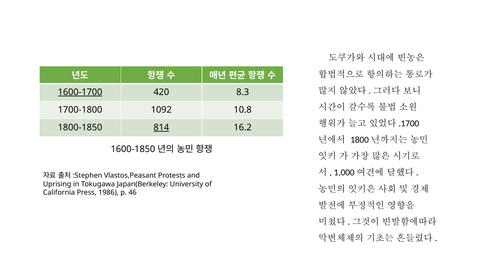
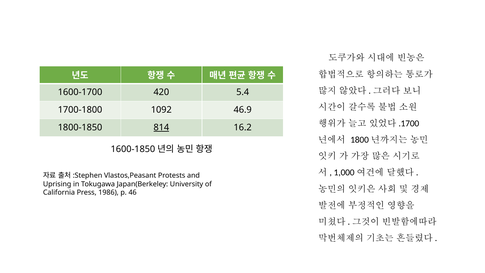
1600-1700 underline: present -> none
8.3: 8.3 -> 5.4
10.8: 10.8 -> 46.9
